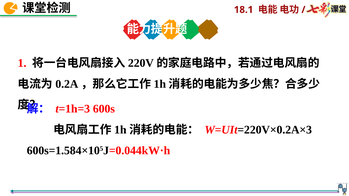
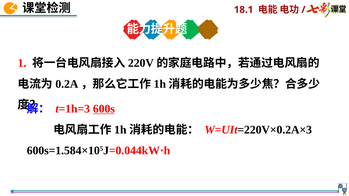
600s underline: none -> present
